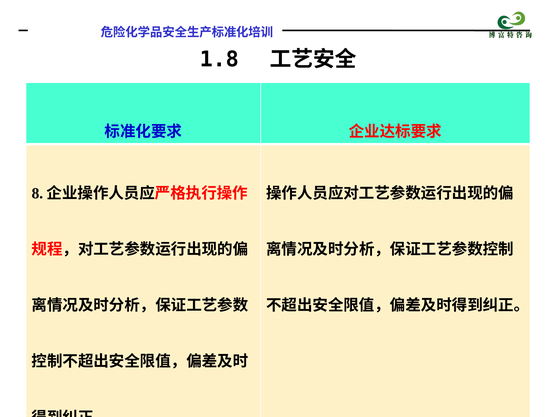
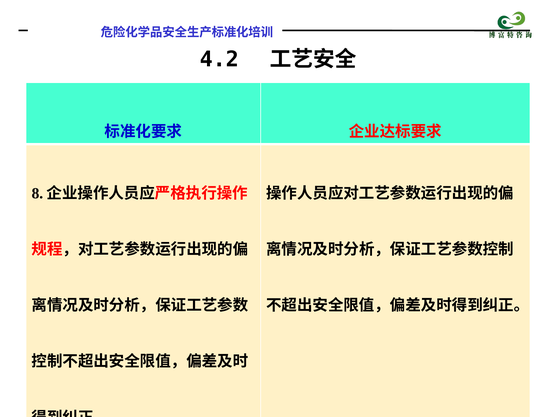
1.8: 1.8 -> 4.2
